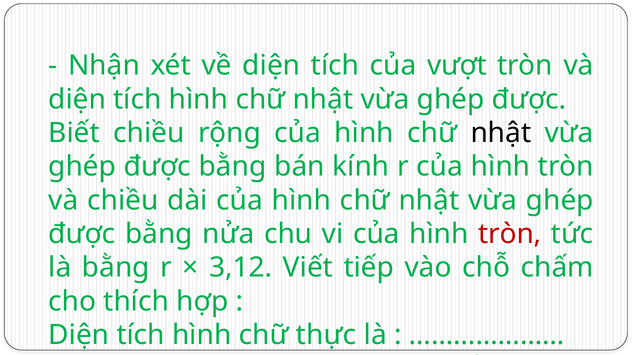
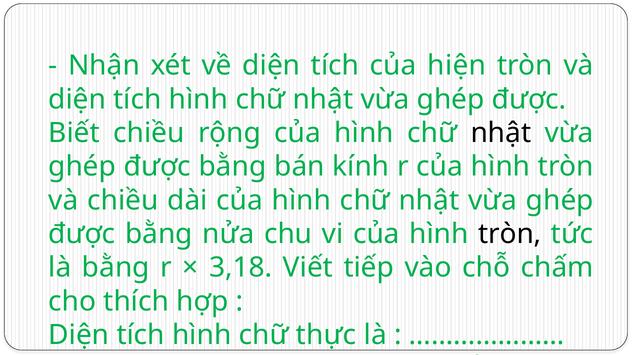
vượt: vượt -> hiện
tròn at (510, 234) colour: red -> black
3,12: 3,12 -> 3,18
